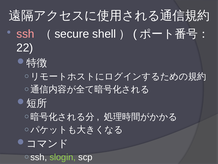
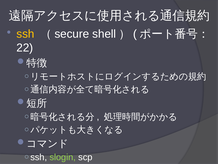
ssh colour: pink -> yellow
